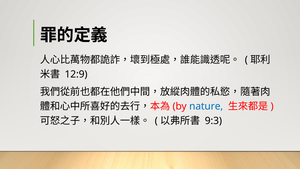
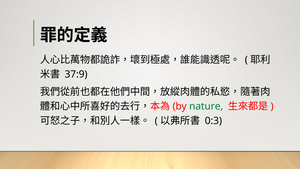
12:9: 12:9 -> 37:9
nature colour: blue -> green
9:3: 9:3 -> 0:3
